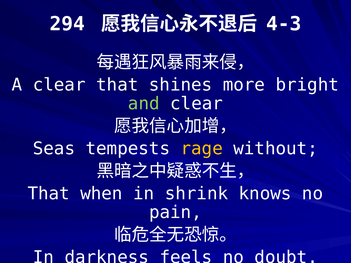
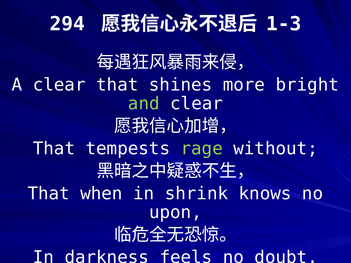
4-3: 4-3 -> 1-3
Seas at (54, 149): Seas -> That
rage colour: yellow -> light green
pain: pain -> upon
